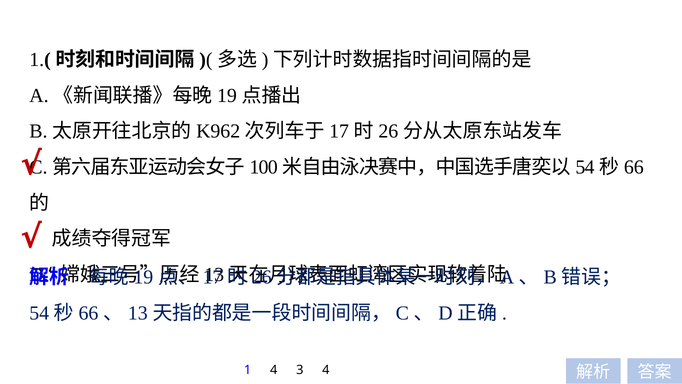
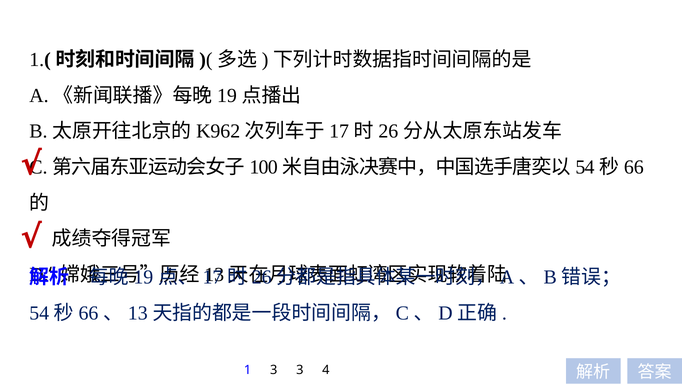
1 4: 4 -> 3
